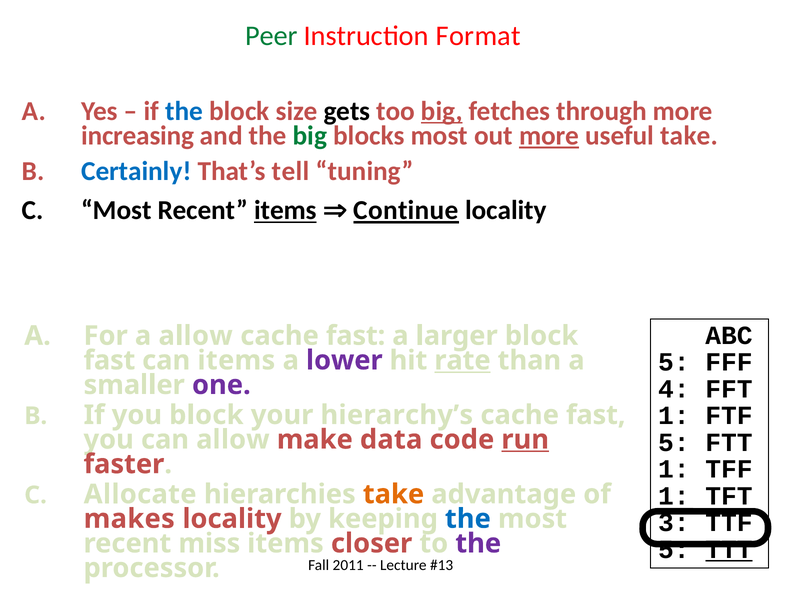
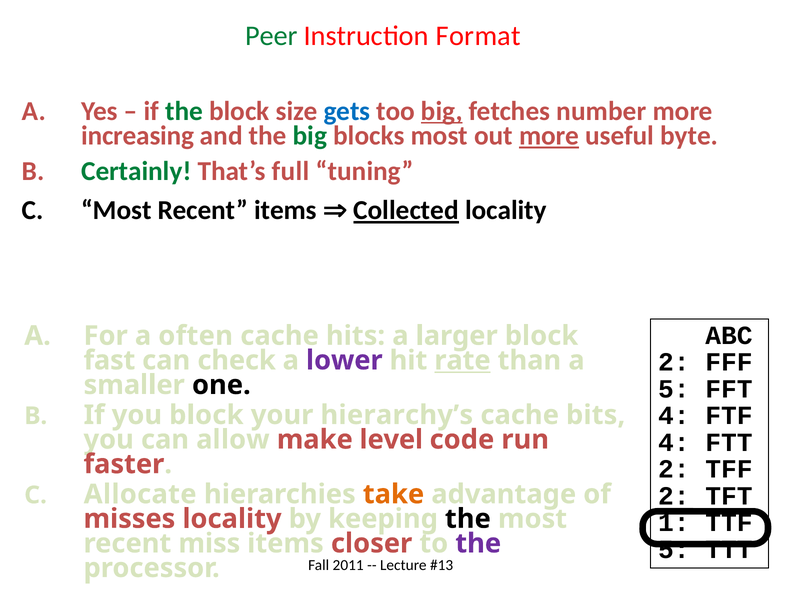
the at (184, 111) colour: blue -> green
gets colour: black -> blue
through: through -> number
useful take: take -> byte
Certainly colour: blue -> green
tell: tell -> full
items at (285, 211) underline: present -> none
Continue: Continue -> Collected
a allow: allow -> often
fast at (356, 336): fast -> hits
5 at (674, 362): 5 -> 2
can items: items -> check
4 at (674, 389): 4 -> 5
one colour: purple -> black
1 at (674, 416): 1 -> 4
fast at (596, 415): fast -> bits
5 at (674, 443): 5 -> 4
data: data -> level
run underline: present -> none
1 at (674, 469): 1 -> 2
1 at (674, 496): 1 -> 2
3: 3 -> 1
makes: makes -> misses
the at (468, 519) colour: blue -> black
TTT underline: present -> none
